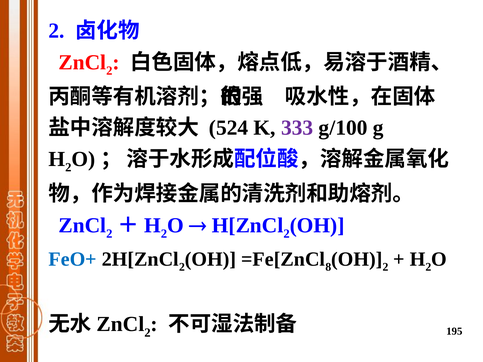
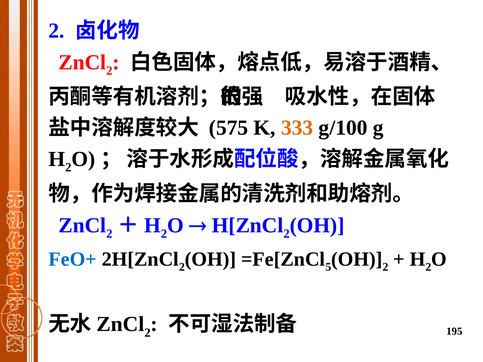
524: 524 -> 575
333 colour: purple -> orange
8: 8 -> 5
